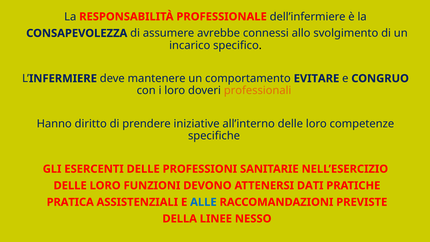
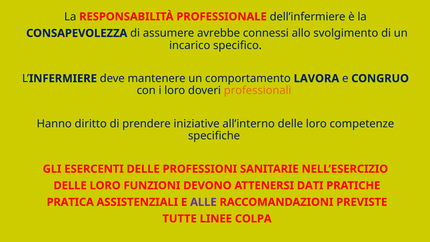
EVITARE: EVITARE -> LAVORA
ALLE colour: blue -> purple
DELLA: DELLA -> TUTTE
NESSO: NESSO -> COLPA
